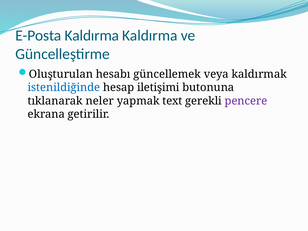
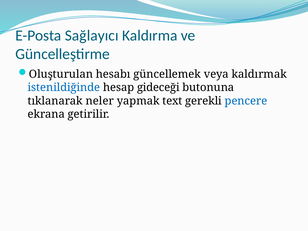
E-Posta Kaldırma: Kaldırma -> Sağlayıcı
iletişimi: iletişimi -> gideceği
pencere colour: purple -> blue
